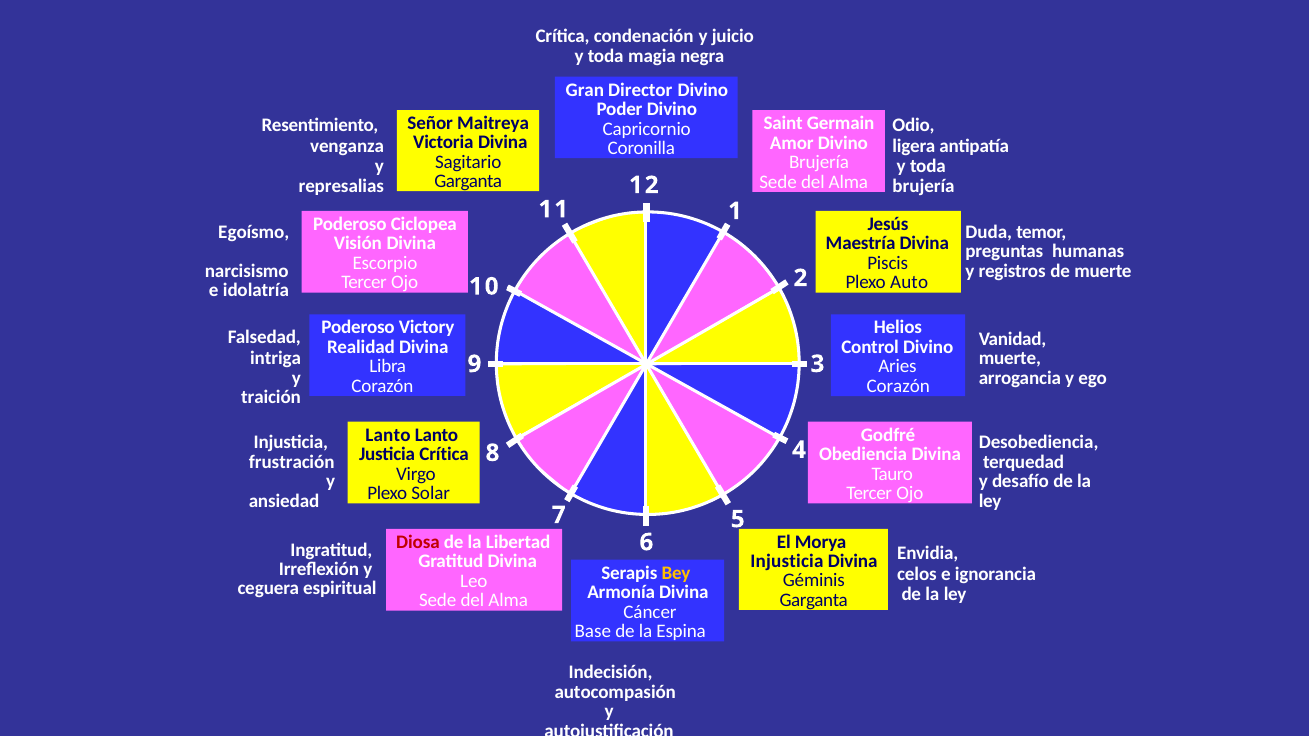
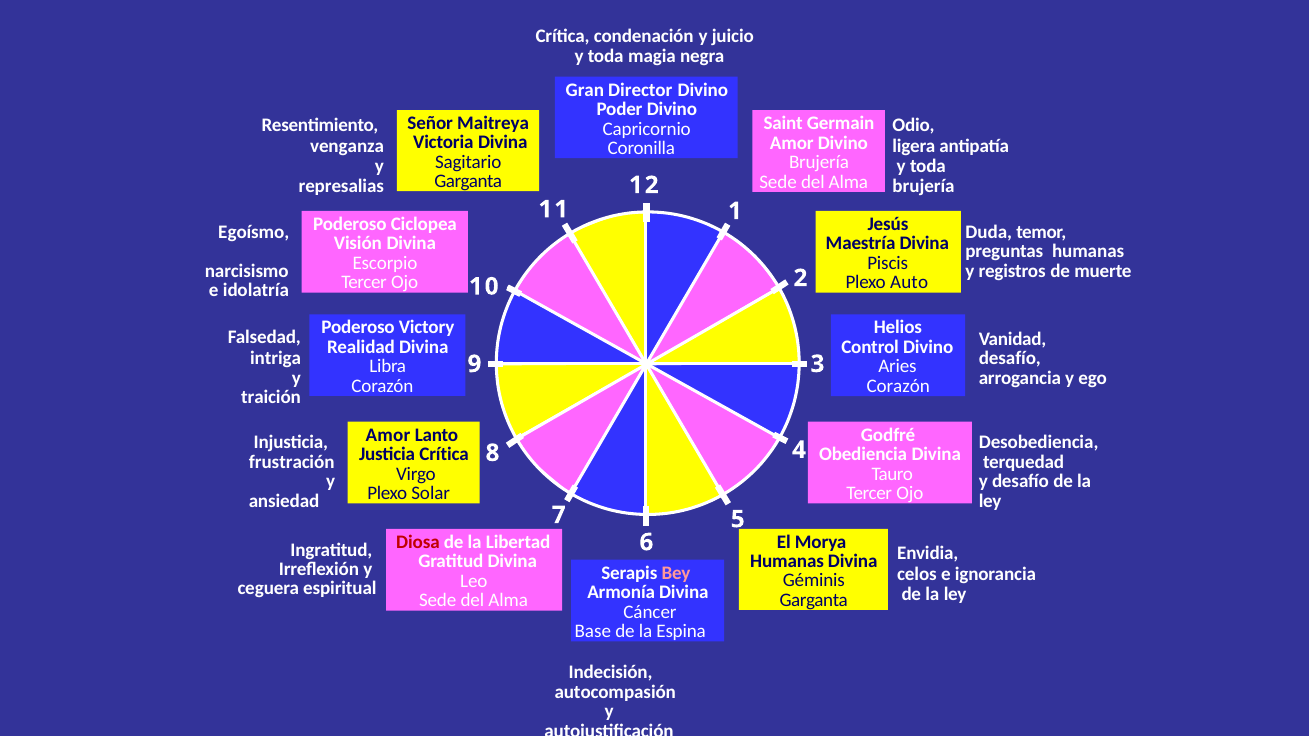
muerte at (1010, 358): muerte -> desafío
Lanto at (388, 435): Lanto -> Amor
Injusticia at (787, 562): Injusticia -> Humanas
Bey colour: yellow -> pink
